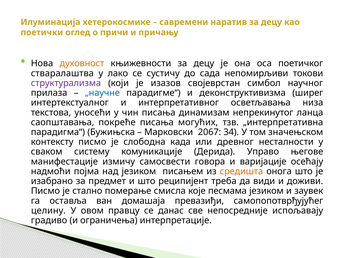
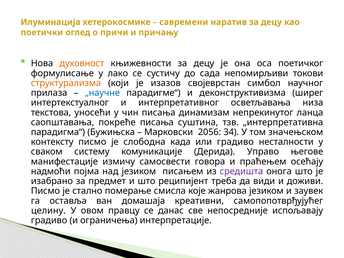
стваралаштва: стваралаштва -> формулисање
структурализма colour: purple -> orange
могућих: могућих -> суштина
2067: 2067 -> 2056
или древног: древног -> градиво
варијације: варијације -> праћењем
средишта colour: orange -> purple
песмама: песмама -> жанрова
превазиђи: превазиђи -> креативни
